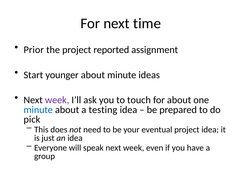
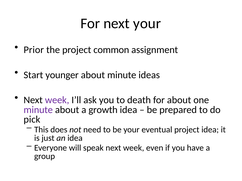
next time: time -> your
reported: reported -> common
touch: touch -> death
minute at (38, 110) colour: blue -> purple
testing: testing -> growth
